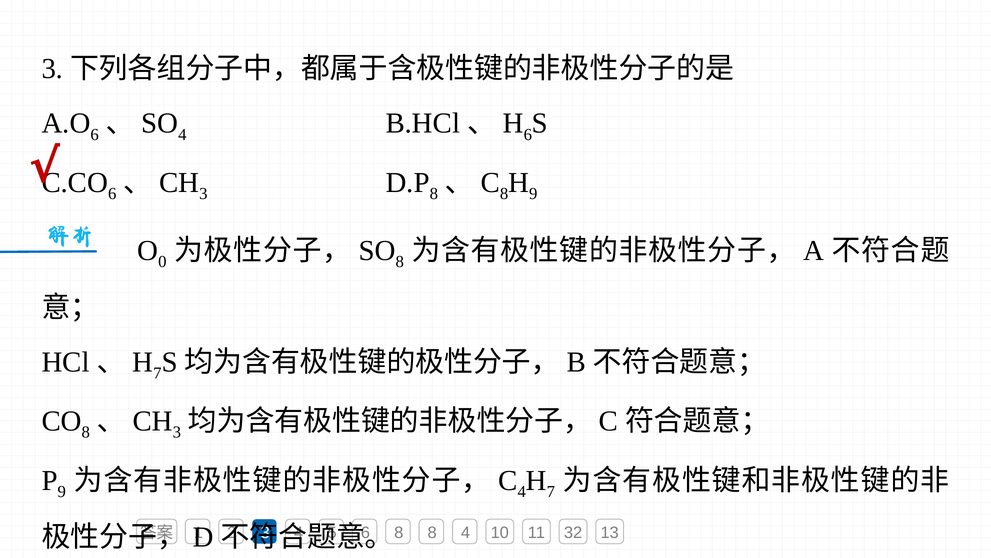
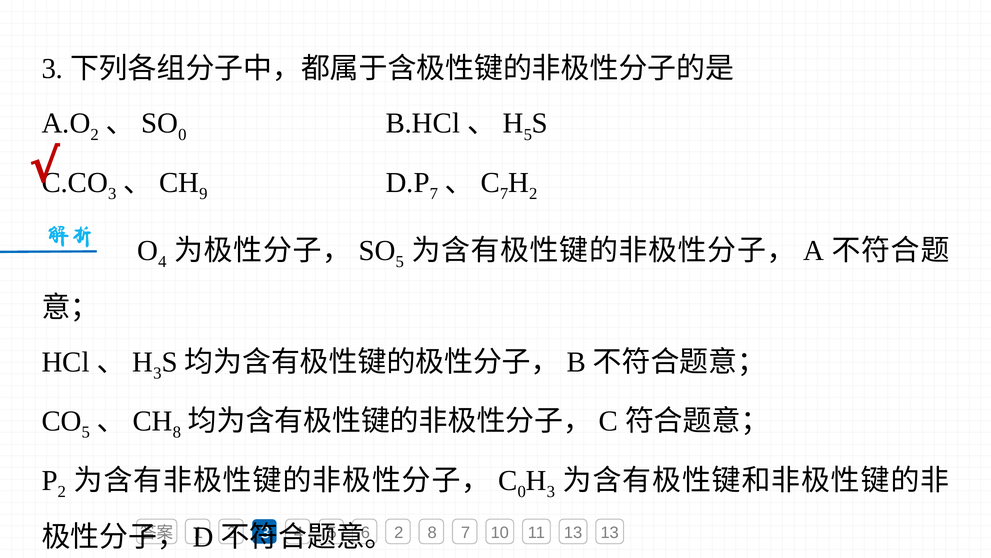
6 at (95, 134): 6 -> 2
4 at (182, 134): 4 -> 0
6 at (528, 134): 6 -> 5
6 at (112, 194): 6 -> 3
3 at (203, 194): 3 -> 9
8 at (434, 194): 8 -> 7
8 at (504, 194): 8 -> 7
9 at (533, 194): 9 -> 2
0 at (162, 262): 0 -> 4
8 at (400, 262): 8 -> 5
7 at (157, 373): 7 -> 3
8 at (86, 432): 8 -> 5
3 at (177, 432): 3 -> 8
9 at (62, 491): 9 -> 2
4 at (522, 491): 4 -> 0
7 at (551, 491): 7 -> 3
8 at (399, 532): 8 -> 2
8 4: 4 -> 7
11 32: 32 -> 13
